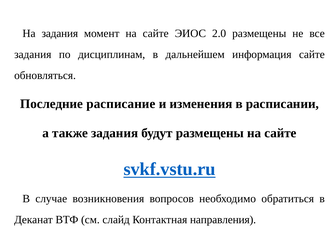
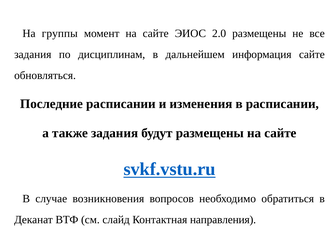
На задания: задания -> группы
Последние расписание: расписание -> расписании
